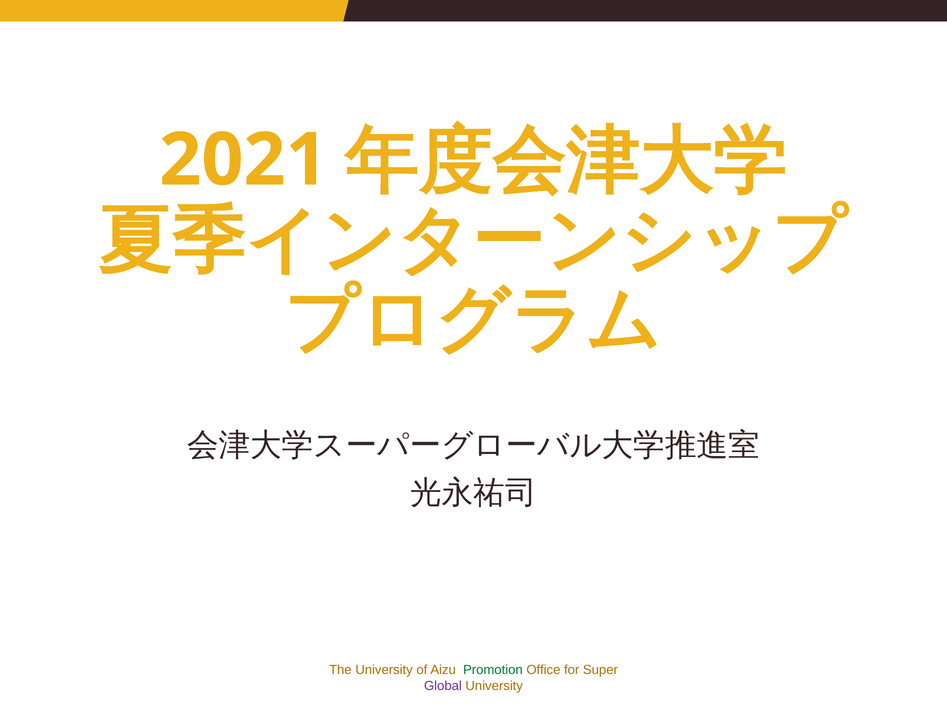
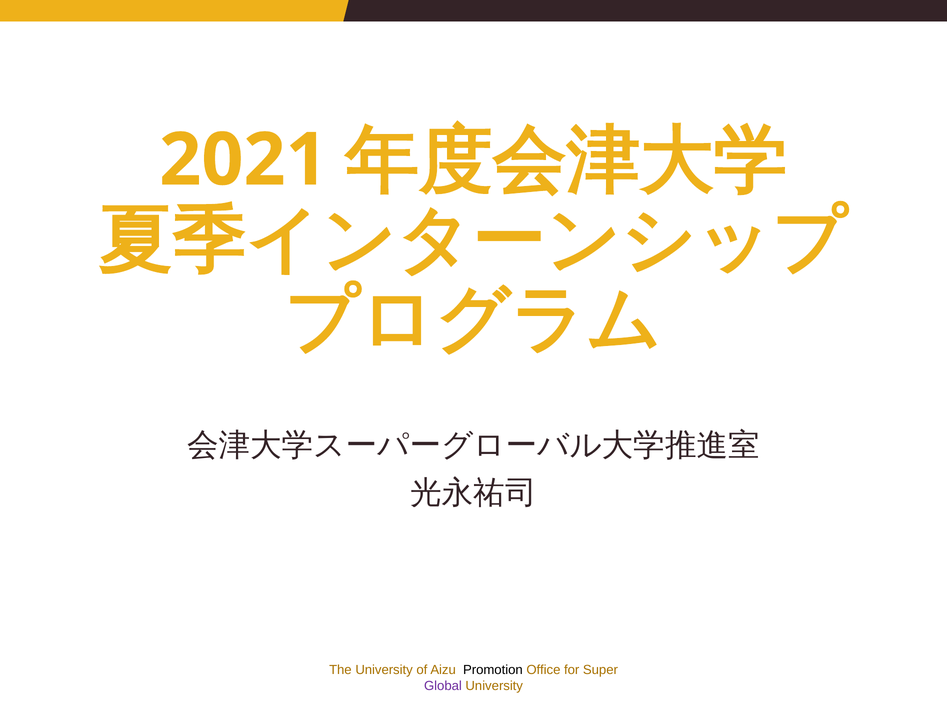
Promotion colour: green -> black
